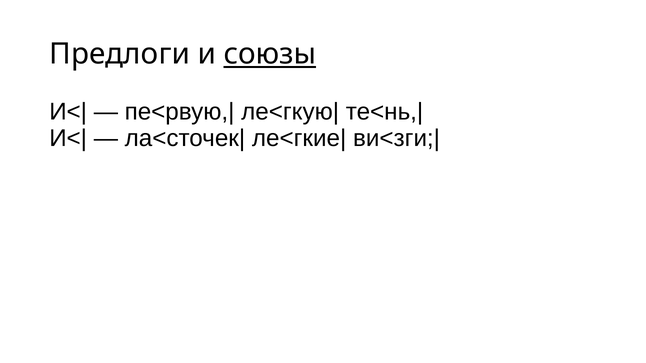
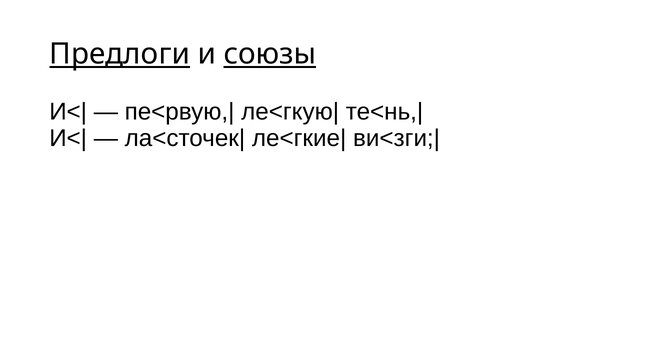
Предлоги underline: none -> present
